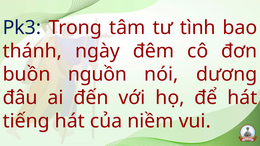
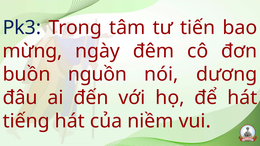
tình: tình -> tiến
thánh: thánh -> mừng
